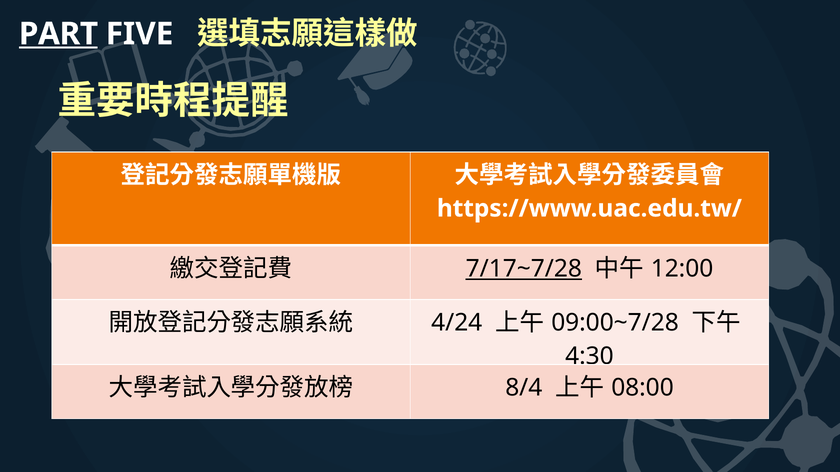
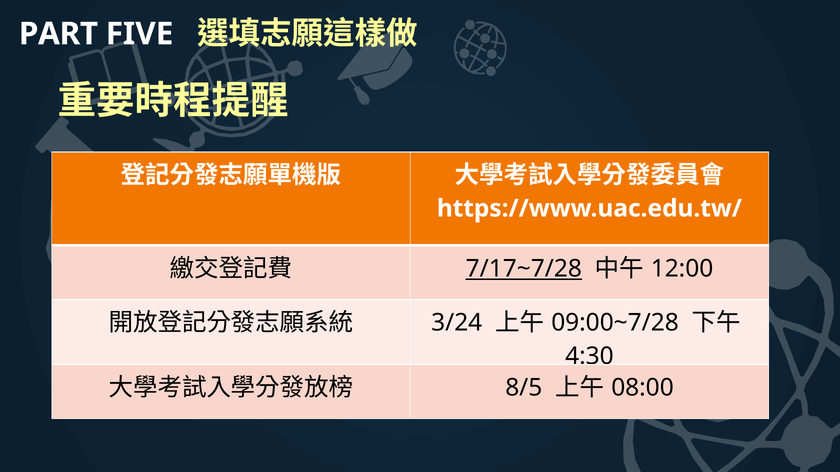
PART underline: present -> none
4/24: 4/24 -> 3/24
8/4: 8/4 -> 8/5
